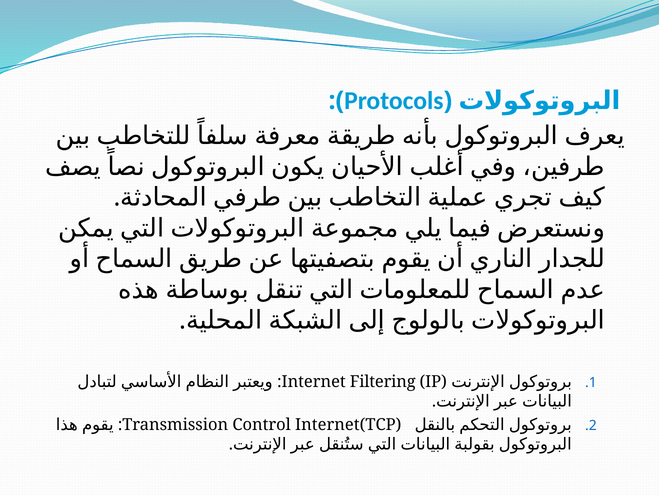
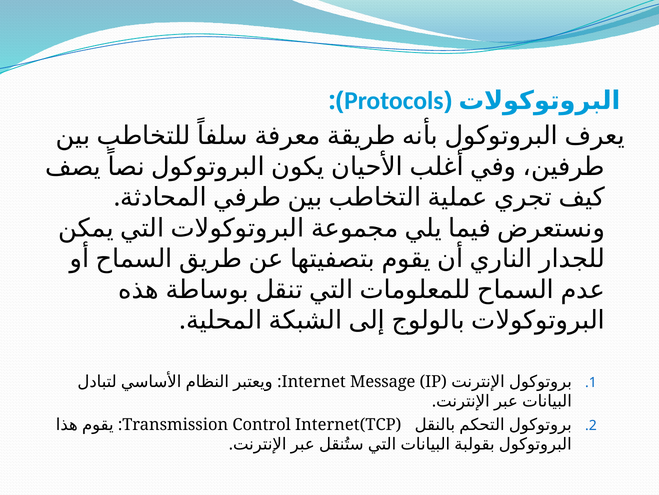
Filtering: Filtering -> Message
